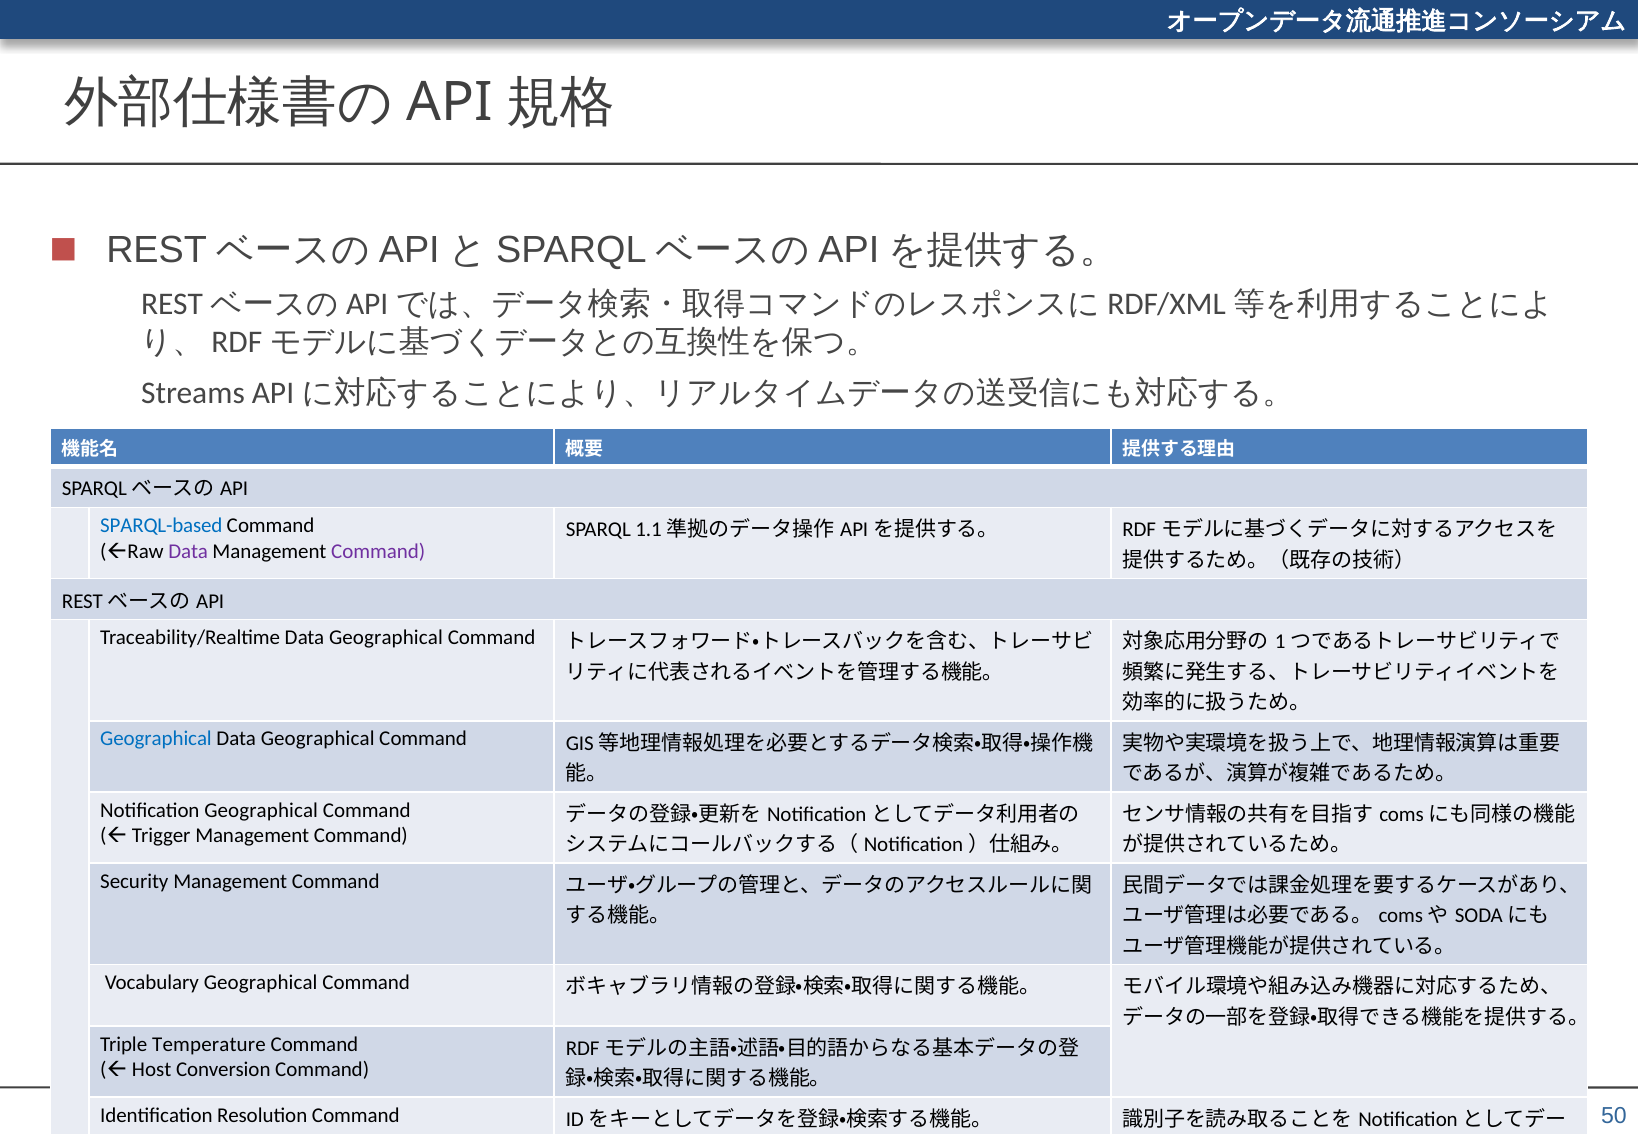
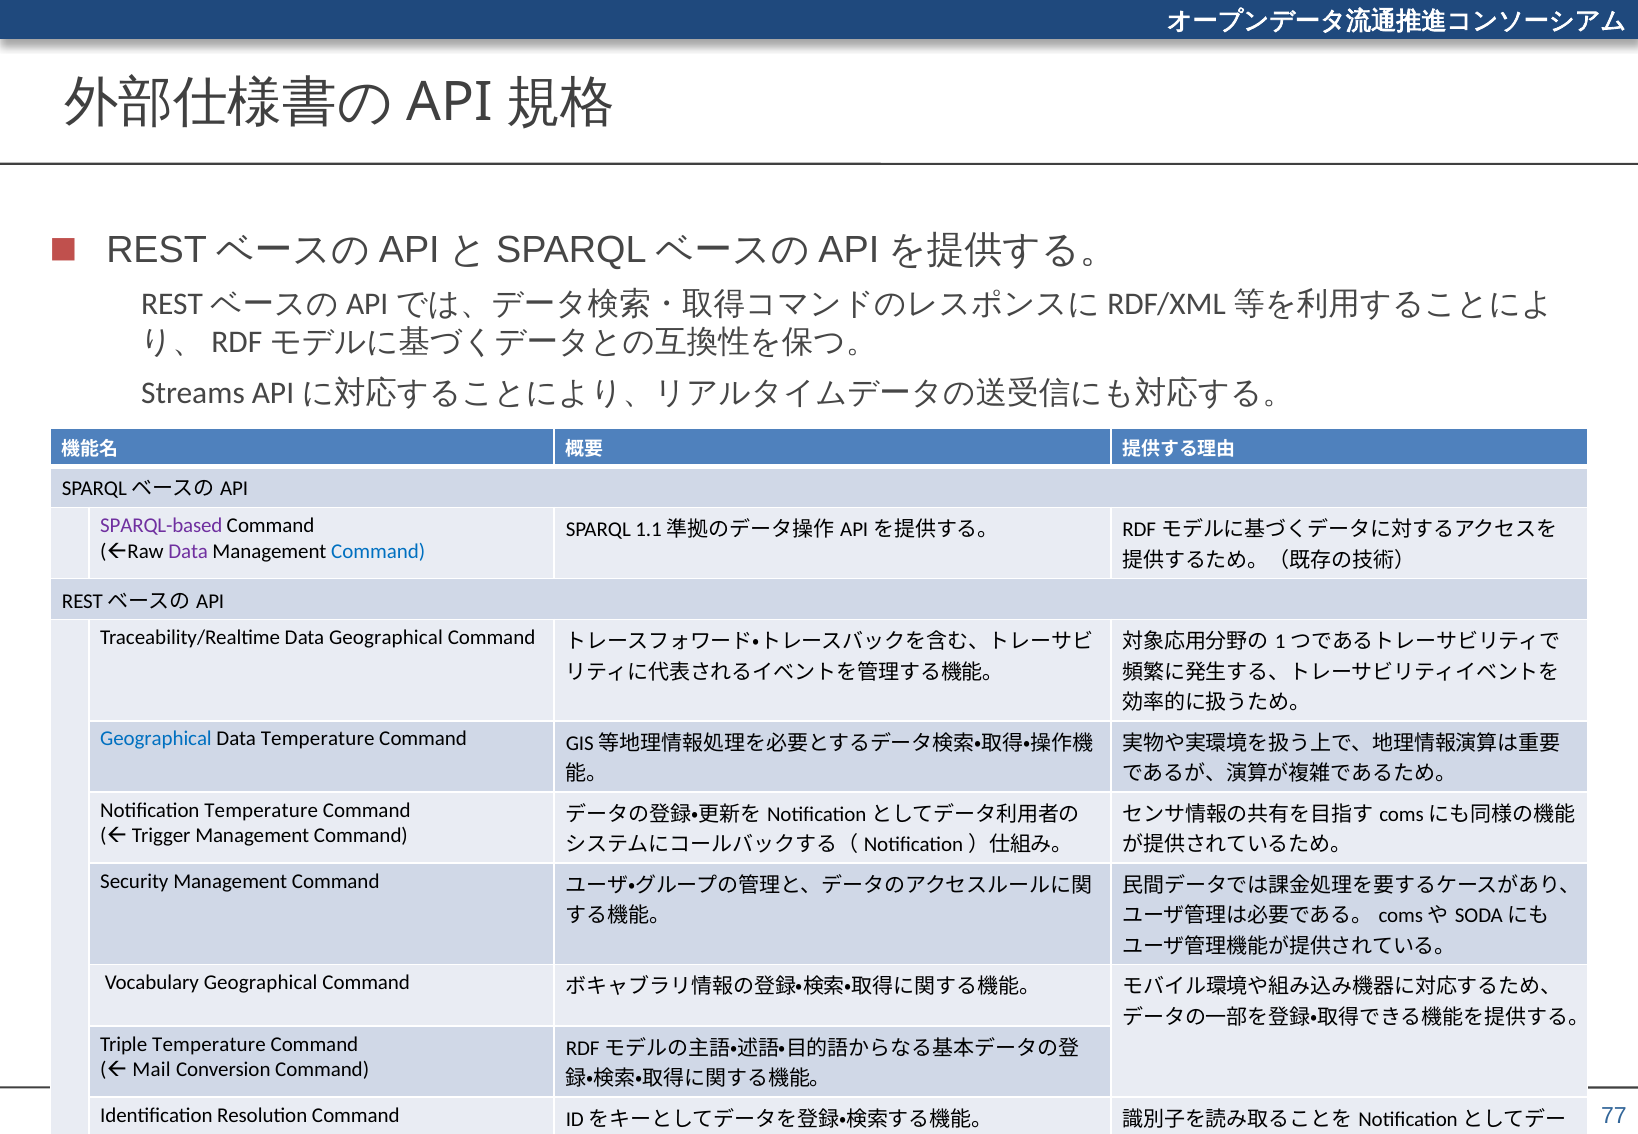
SPARQL-based colour: blue -> purple
Command at (378, 551) colour: purple -> blue
Geographical at (318, 739): Geographical -> Temperature
Notification Geographical: Geographical -> Temperature
Host: Host -> Mail
50: 50 -> 77
